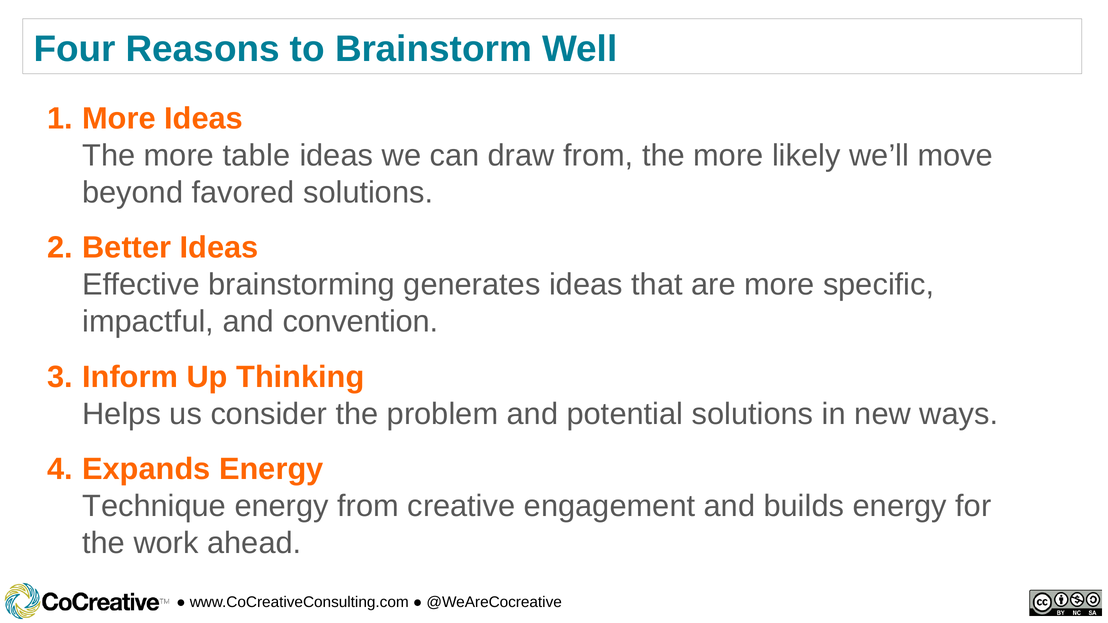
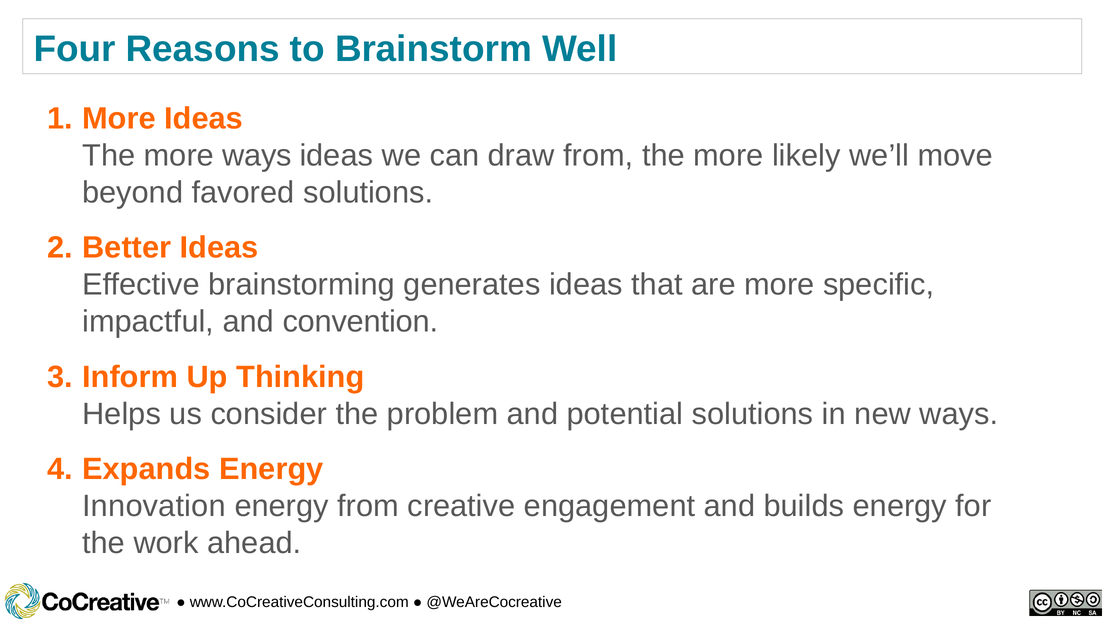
more table: table -> ways
Technique: Technique -> Innovation
